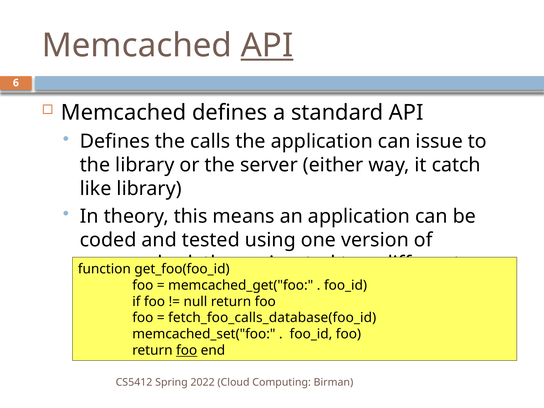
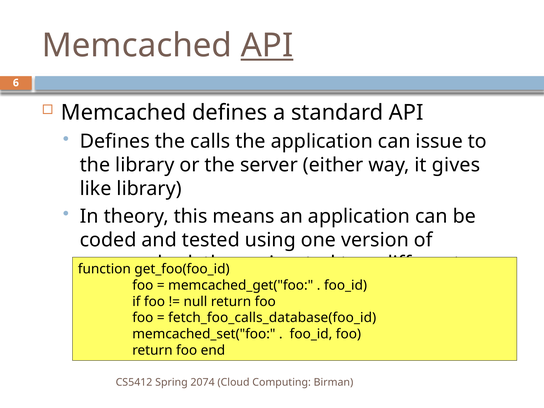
catch: catch -> gives
foo at (187, 350) underline: present -> none
2022: 2022 -> 2074
